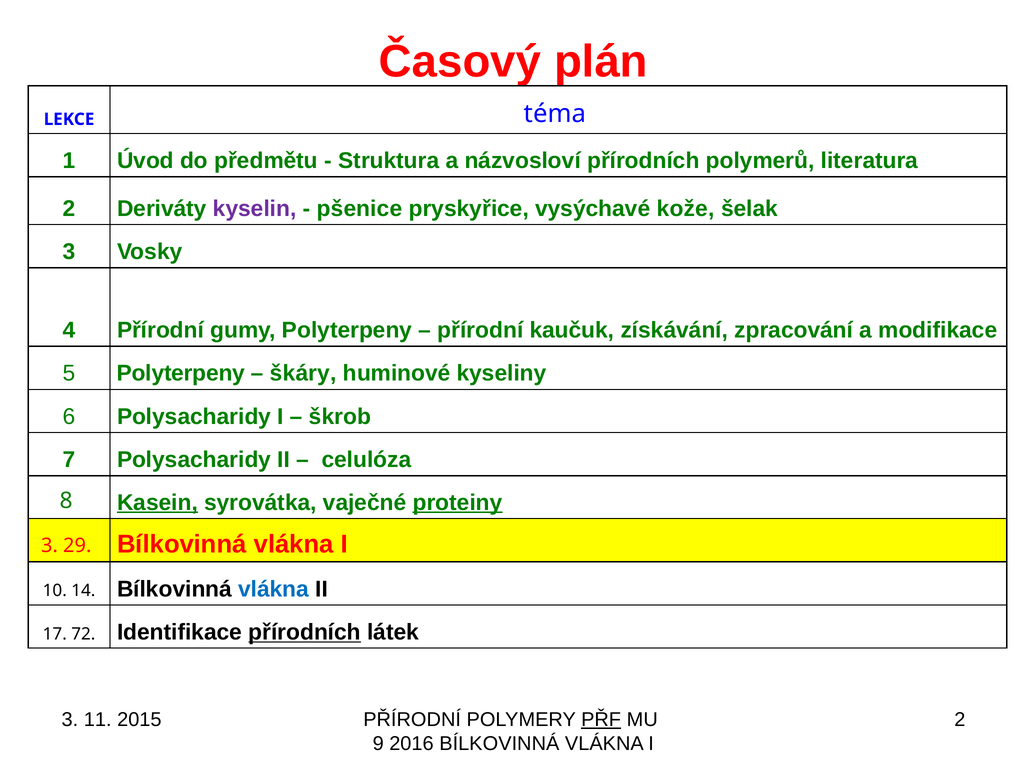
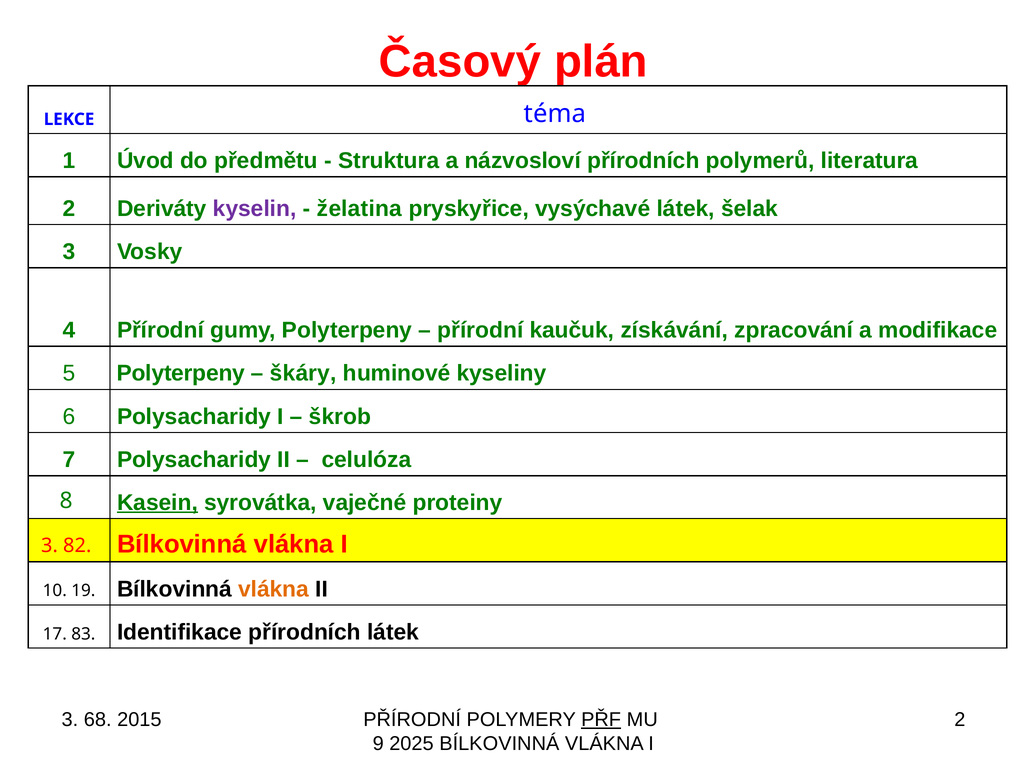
pšenice: pšenice -> želatina
vysýchavé kože: kože -> látek
proteiny underline: present -> none
29: 29 -> 82
14: 14 -> 19
vlákna at (274, 589) colour: blue -> orange
72: 72 -> 83
přírodních at (305, 632) underline: present -> none
11: 11 -> 68
2016: 2016 -> 2025
